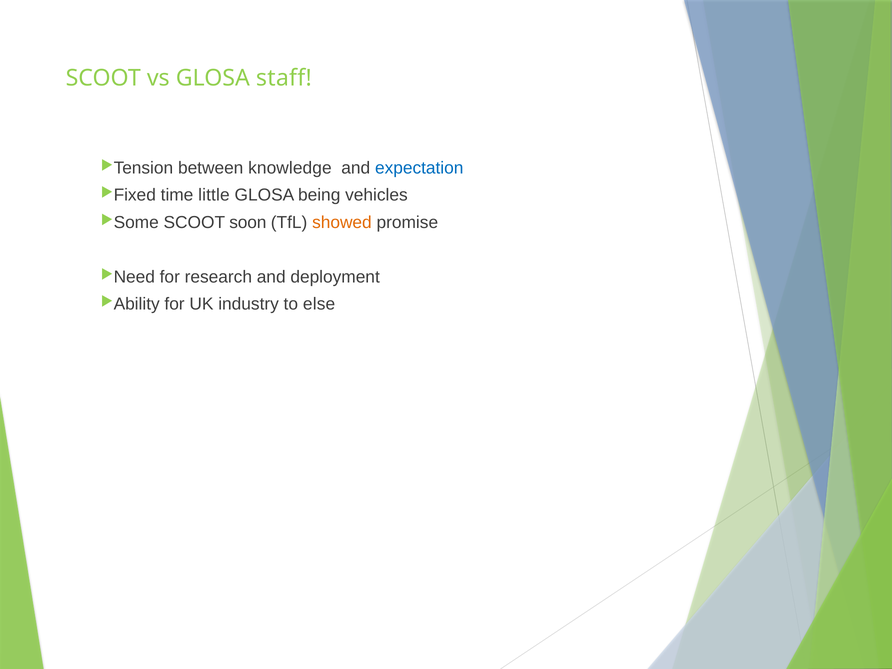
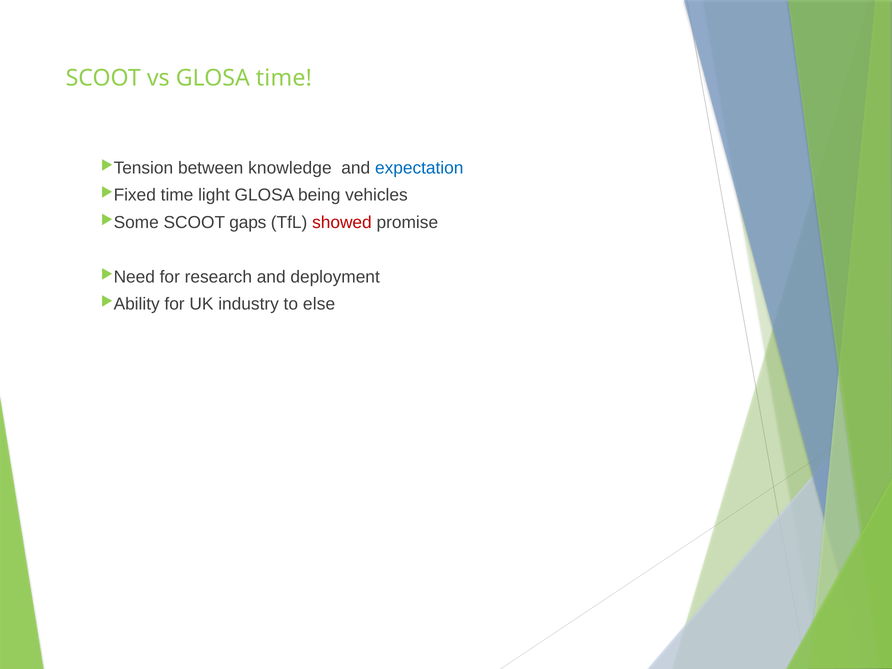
GLOSA staff: staff -> time
little: little -> light
soon: soon -> gaps
showed colour: orange -> red
